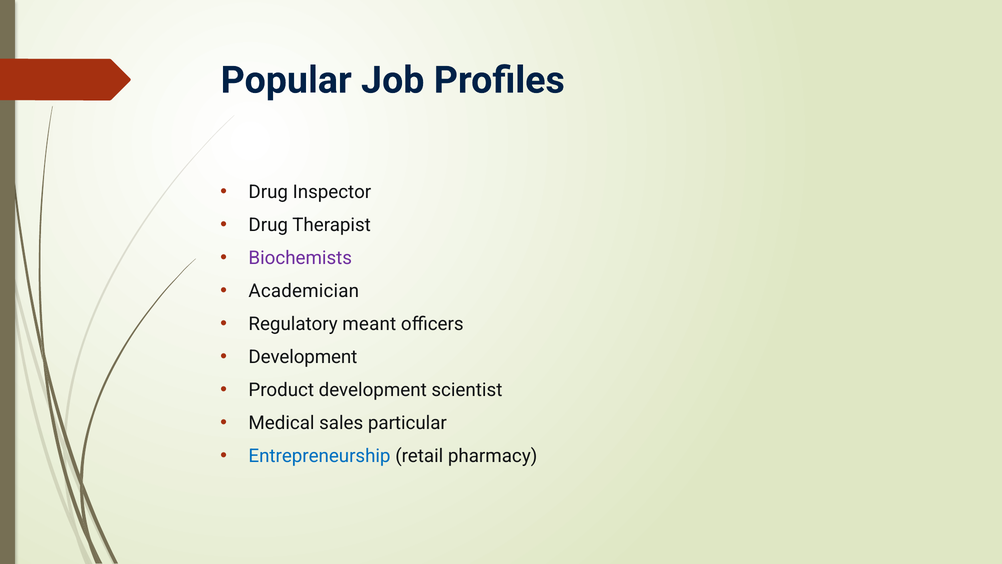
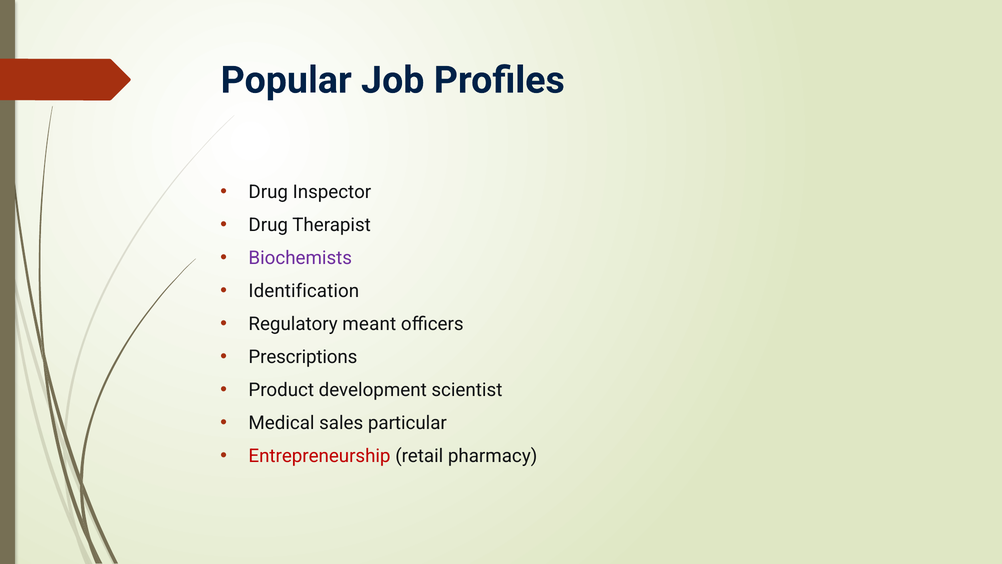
Academician: Academician -> Identification
Development at (303, 357): Development -> Prescriptions
Entrepreneurship colour: blue -> red
